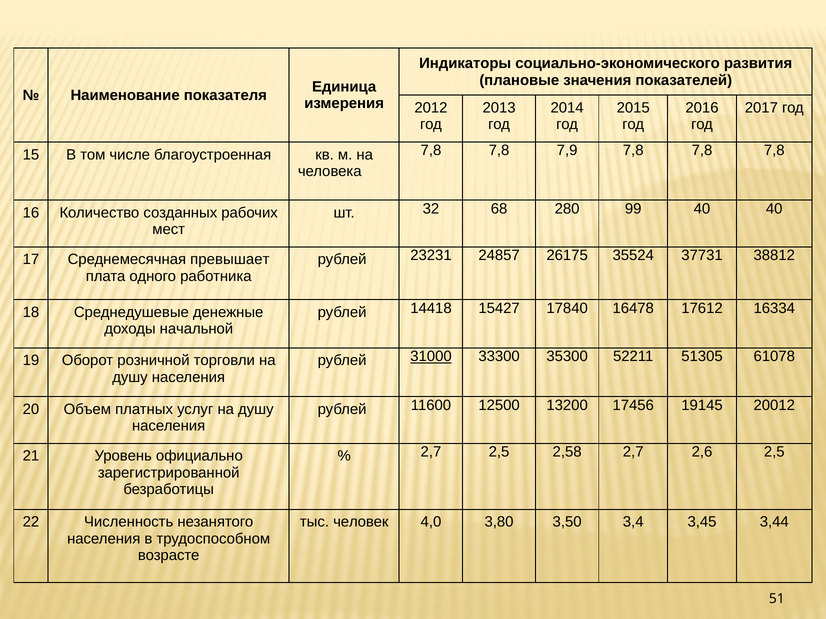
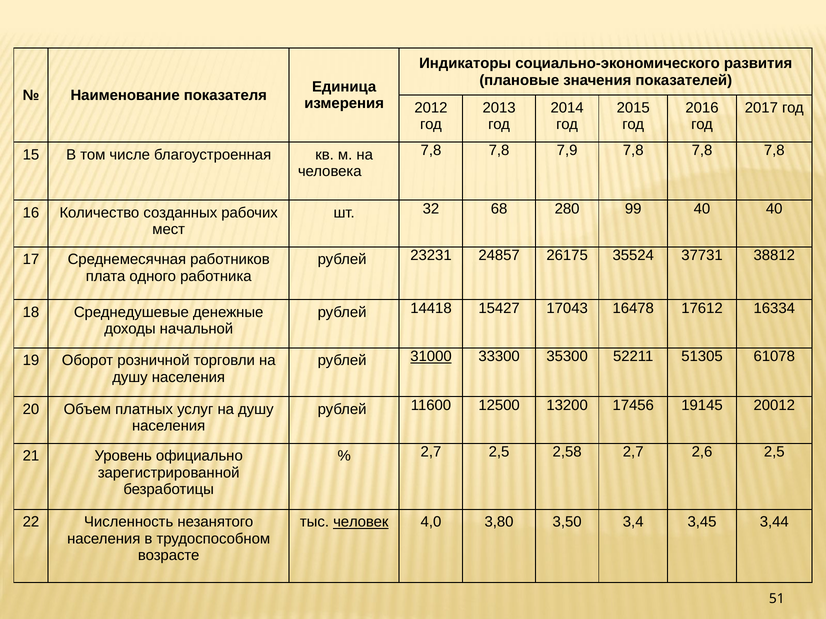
превышает: превышает -> работников
17840: 17840 -> 17043
человек underline: none -> present
